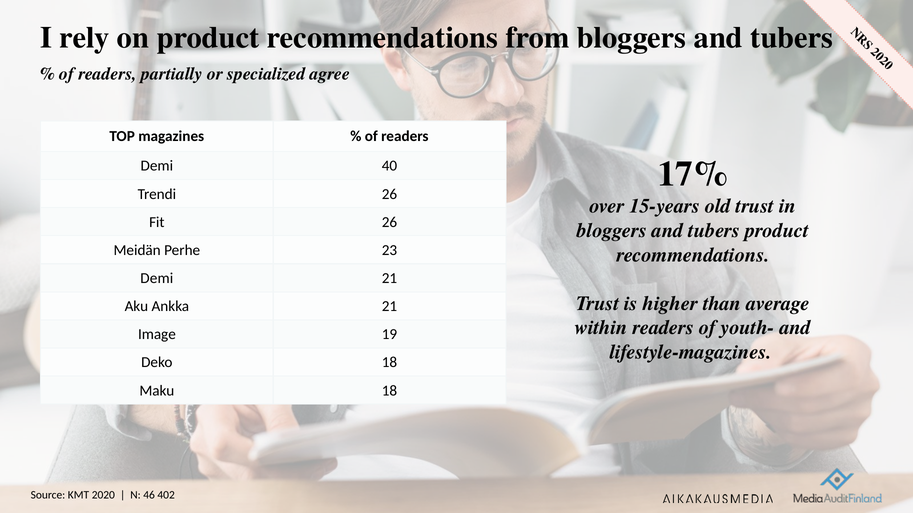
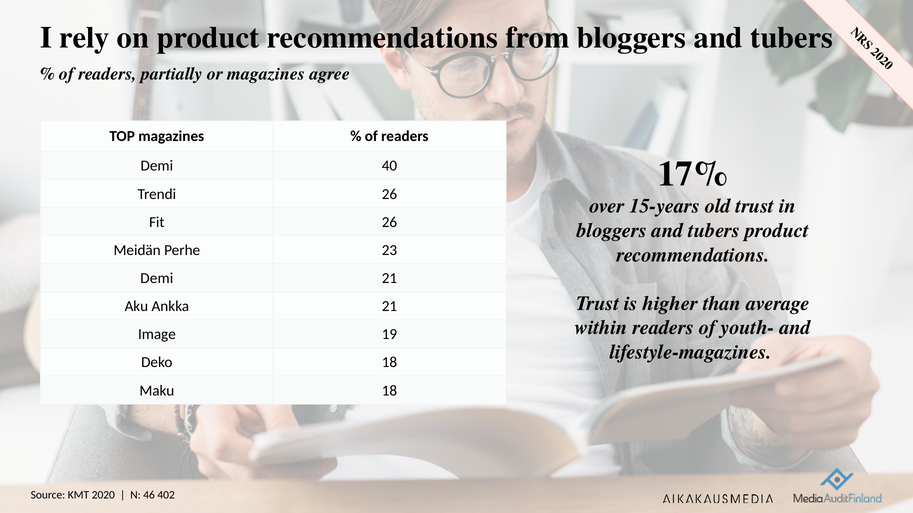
or specialized: specialized -> magazines
